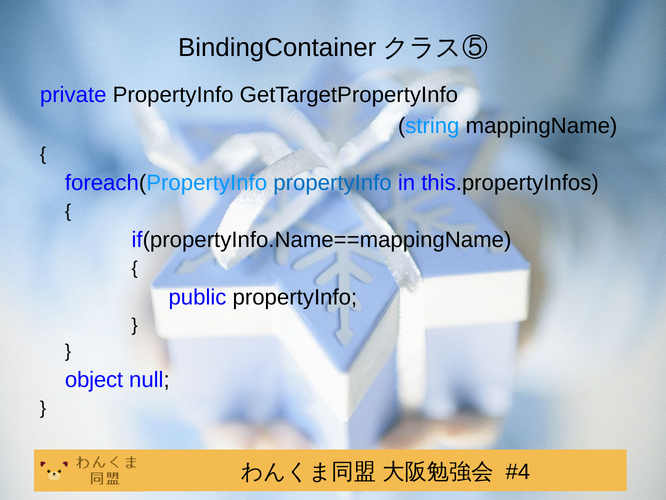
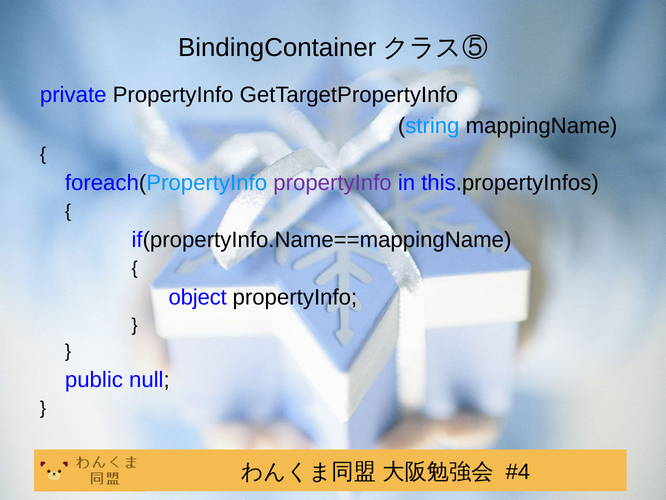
propertyInfo at (333, 183) colour: blue -> purple
public: public -> object
object: object -> public
